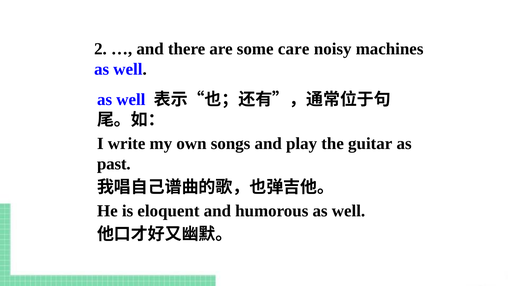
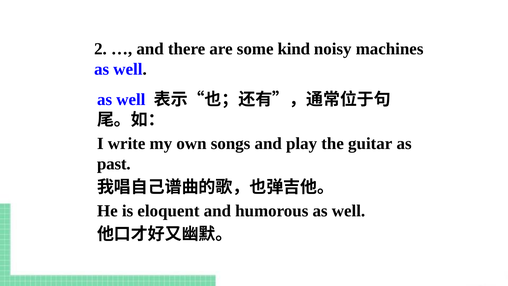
care: care -> kind
